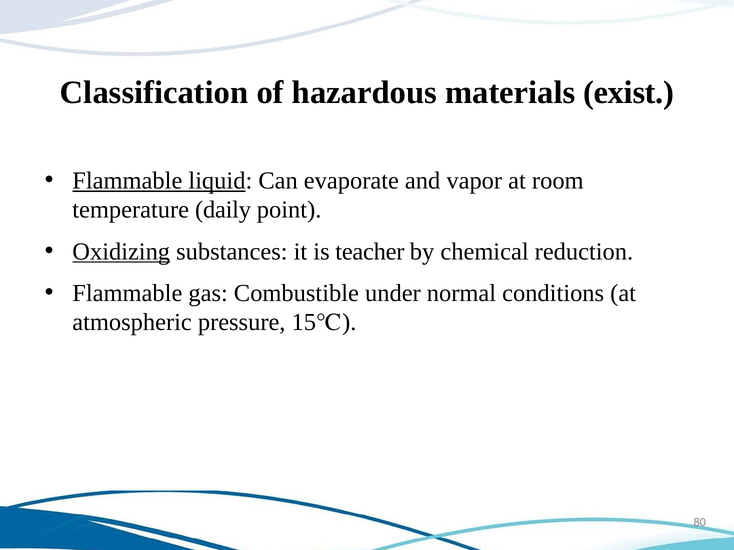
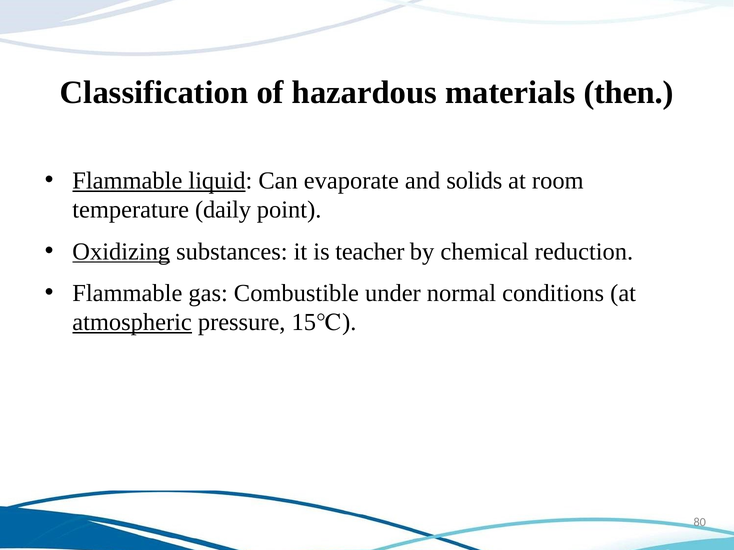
exist: exist -> then
vapor: vapor -> solids
atmospheric underline: none -> present
